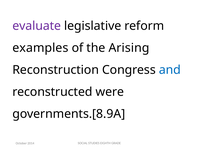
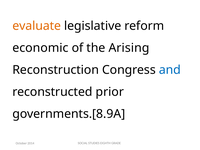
evaluate colour: purple -> orange
examples: examples -> economic
were: were -> prior
